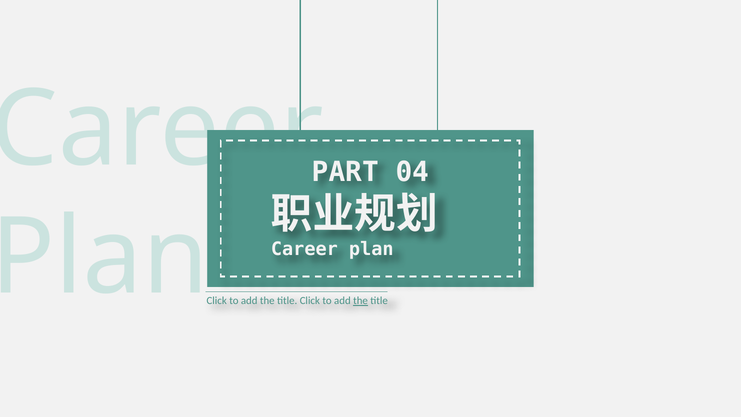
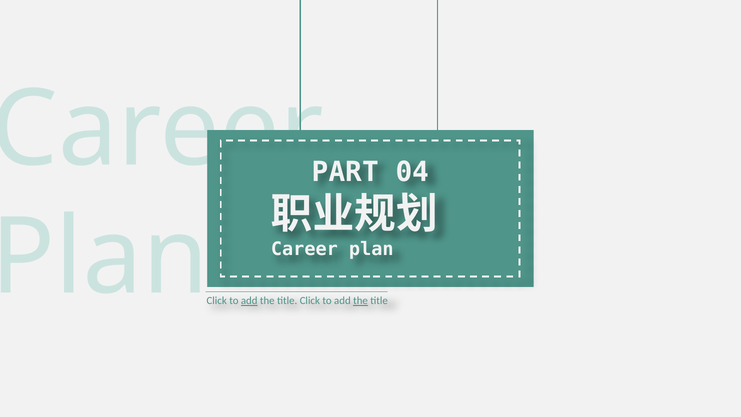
add at (249, 301) underline: none -> present
